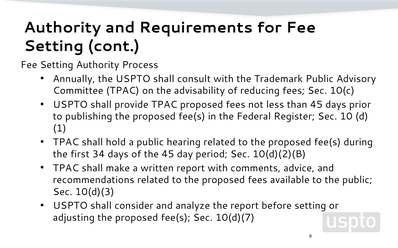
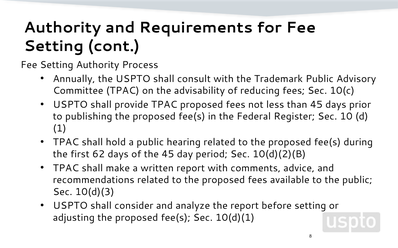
34: 34 -> 62
10(d)(7: 10(d)(7 -> 10(d)(1
